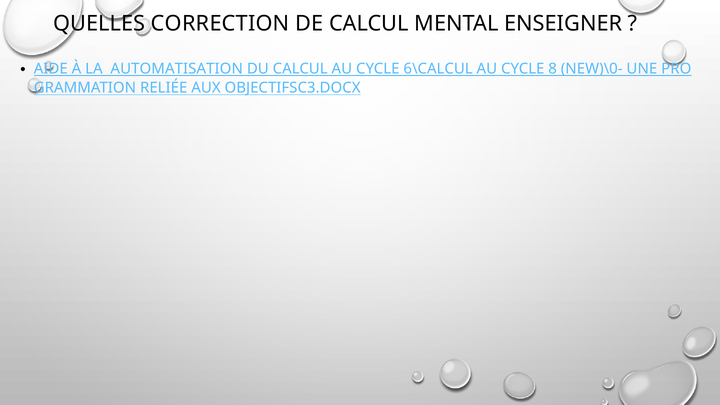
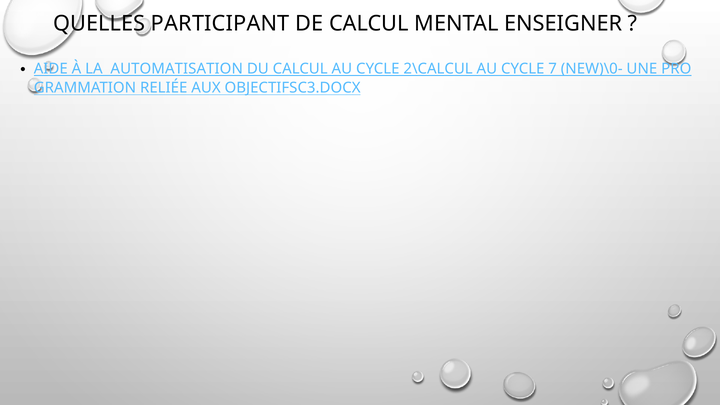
CORRECTION: CORRECTION -> PARTICIPANT
6\CALCUL: 6\CALCUL -> 2\CALCUL
8: 8 -> 7
